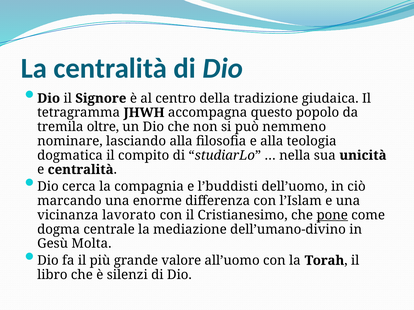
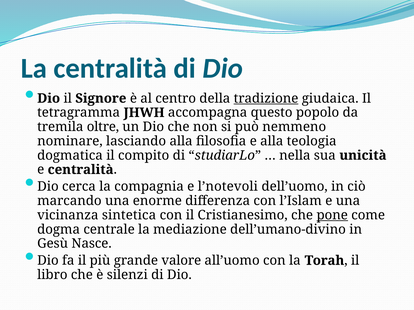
tradizione underline: none -> present
l’buddisti: l’buddisti -> l’notevoli
lavorato: lavorato -> sintetica
Molta: Molta -> Nasce
